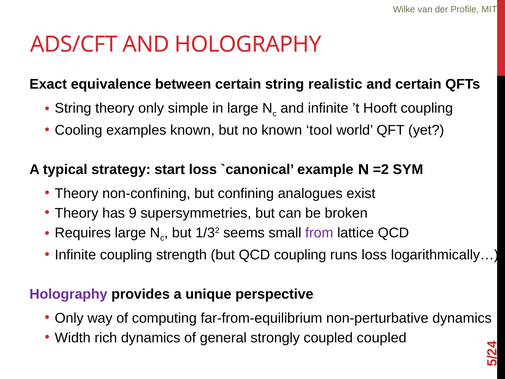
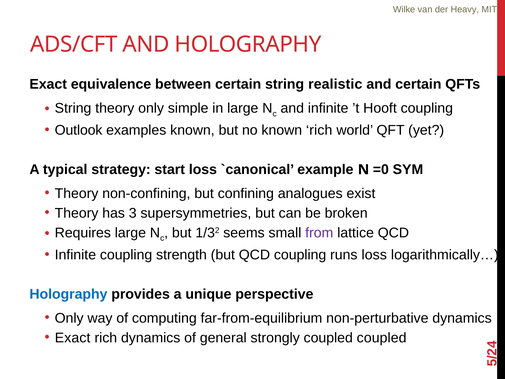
Profile: Profile -> Heavy
Cooling: Cooling -> Outlook
known tool: tool -> rich
=2: =2 -> =0
9: 9 -> 3
Holography at (68, 294) colour: purple -> blue
Width at (73, 338): Width -> Exact
